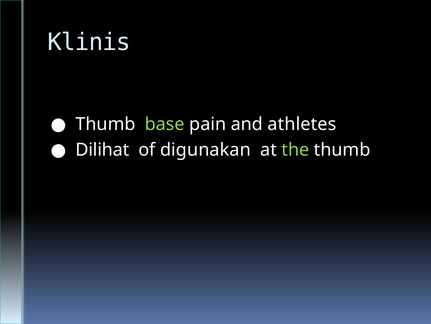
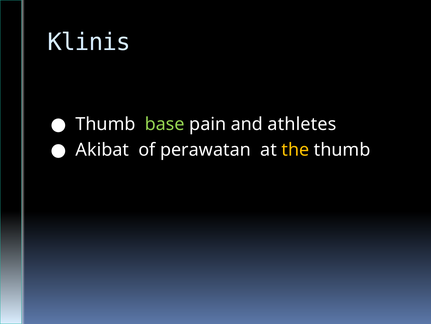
Dilihat: Dilihat -> Akibat
digunakan: digunakan -> perawatan
the colour: light green -> yellow
